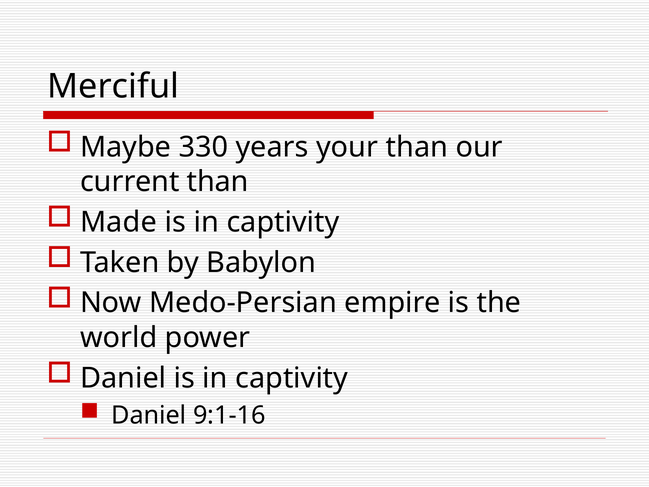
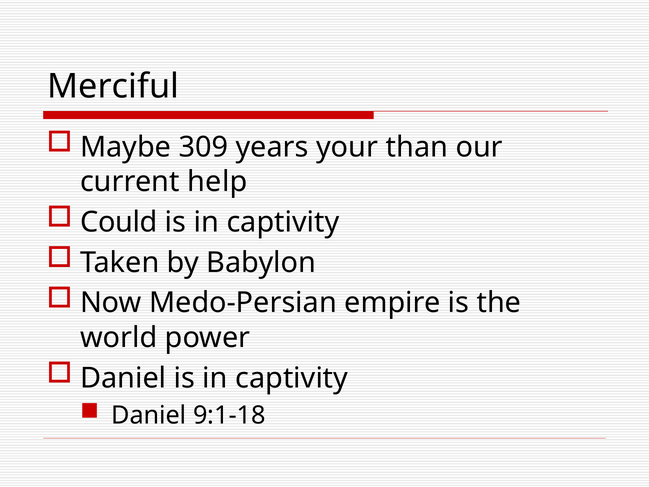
330: 330 -> 309
current than: than -> help
Made: Made -> Could
9:1-16: 9:1-16 -> 9:1-18
